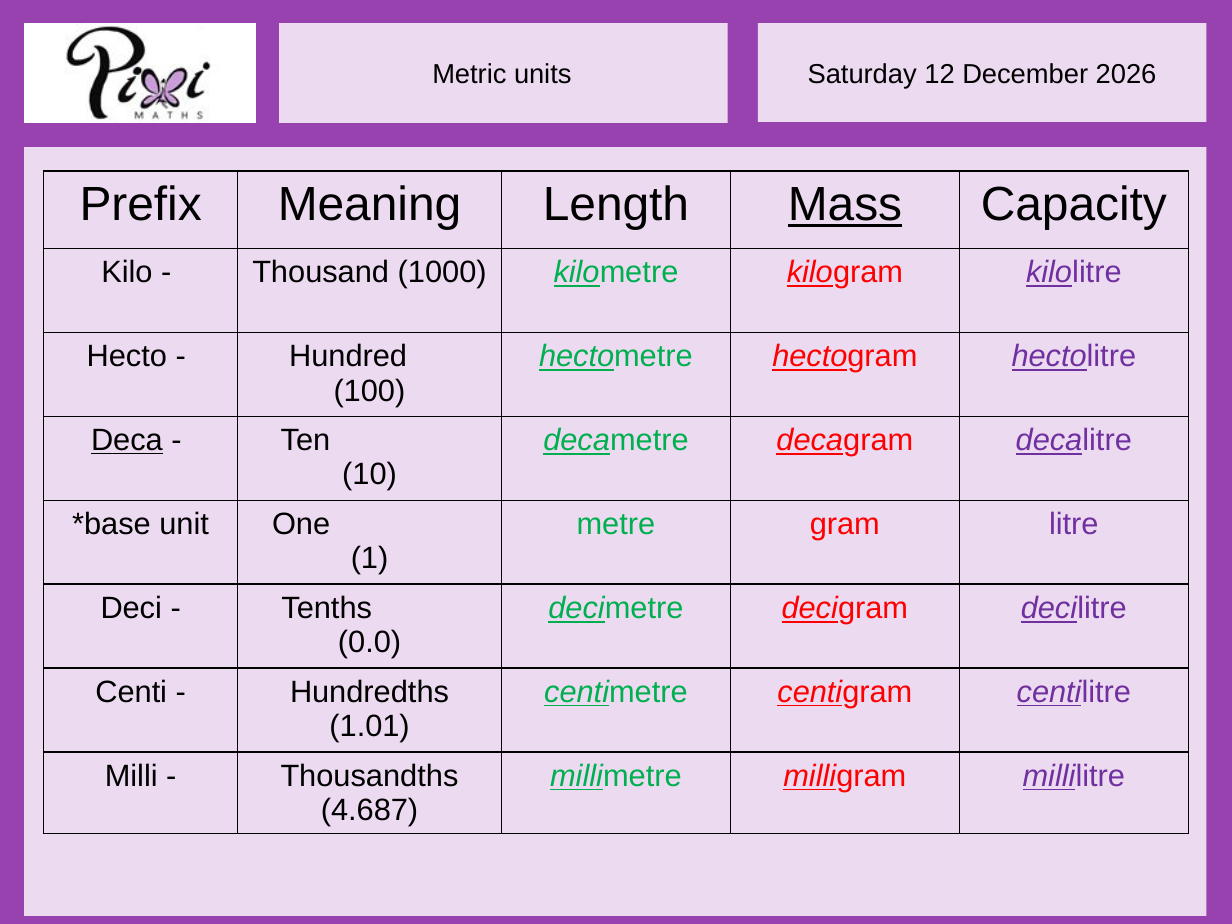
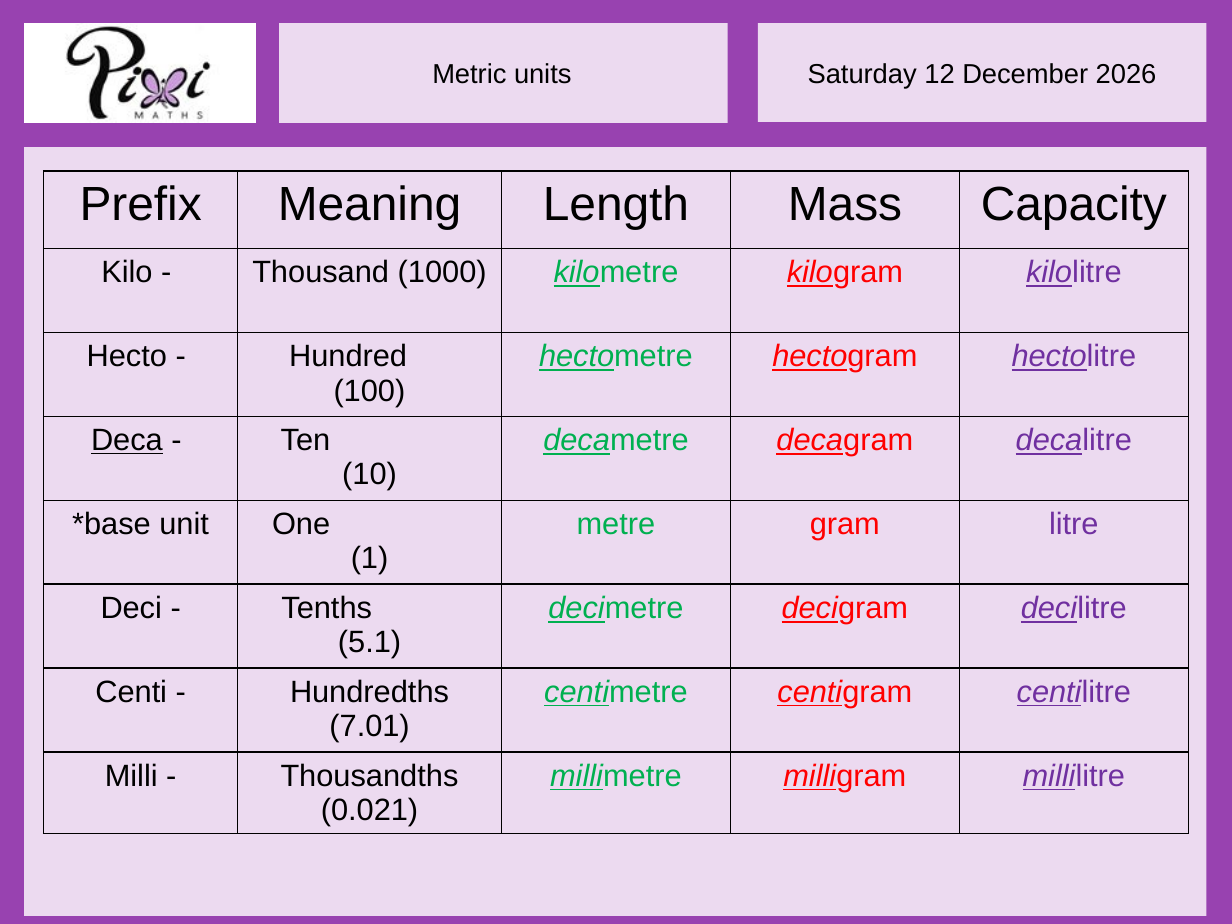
Mass underline: present -> none
0.0: 0.0 -> 5.1
1.01: 1.01 -> 7.01
4.687: 4.687 -> 0.021
